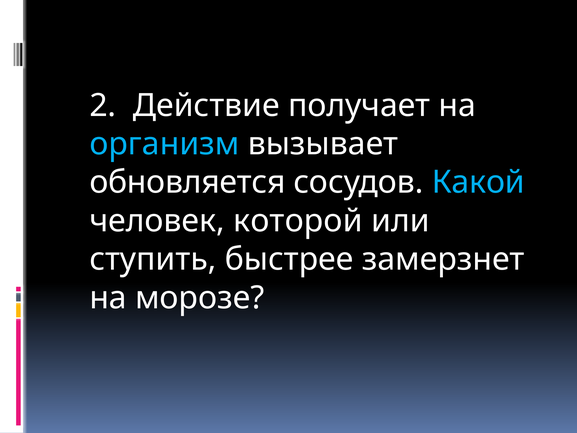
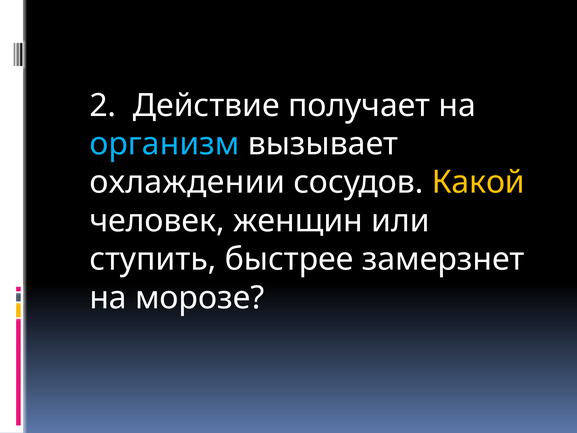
обновляется: обновляется -> охлаждении
Какой colour: light blue -> yellow
которой: которой -> женщин
